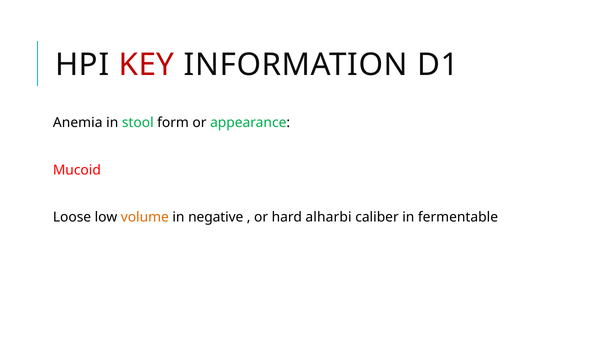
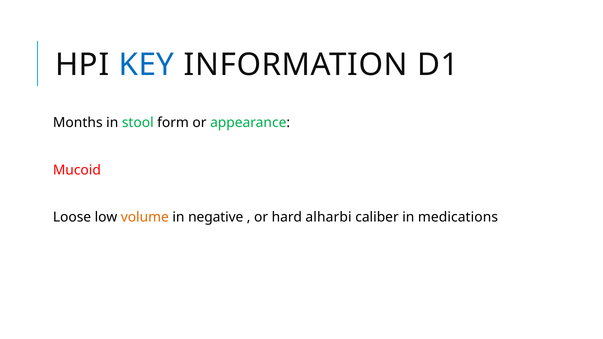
KEY colour: red -> blue
Anemia: Anemia -> Months
fermentable: fermentable -> medications
